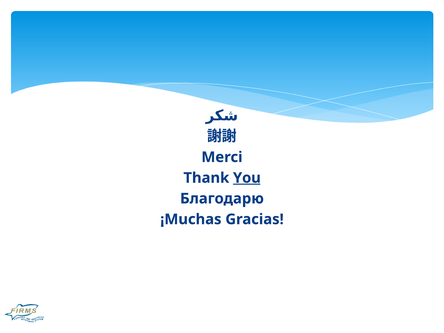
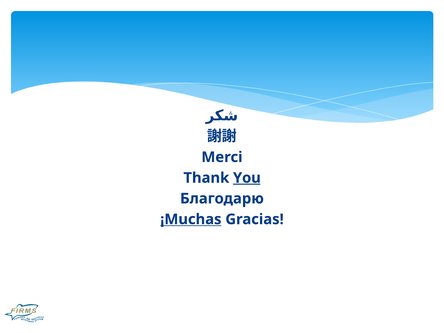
¡Muchas underline: none -> present
